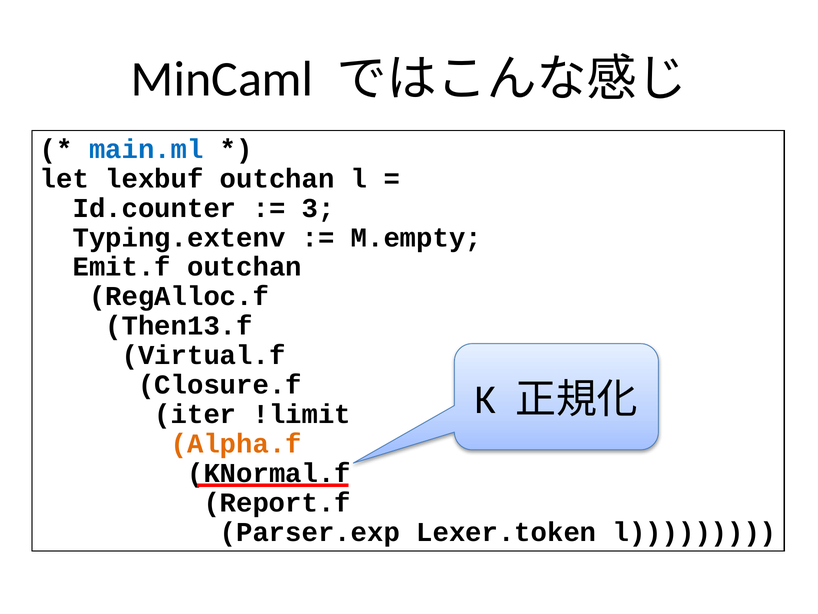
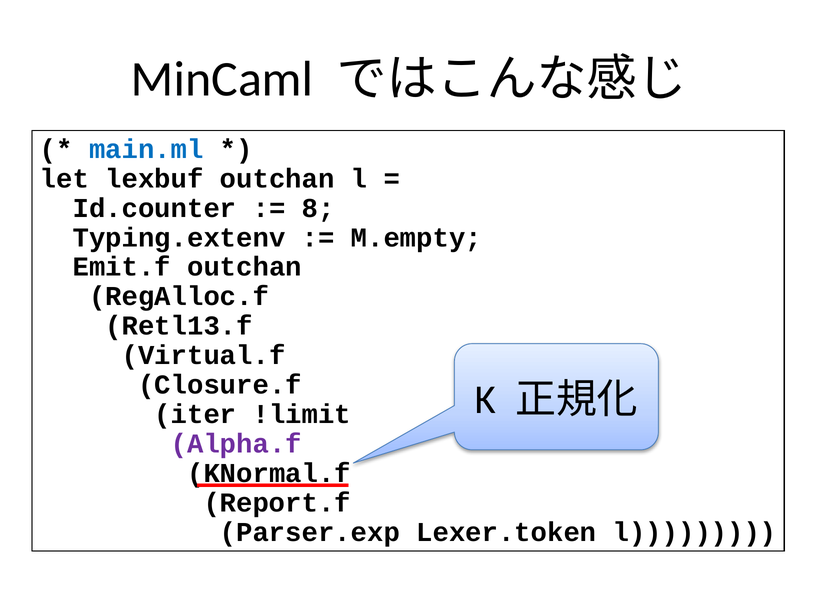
3: 3 -> 8
Then13.f: Then13.f -> Retl13.f
Alpha.f colour: orange -> purple
